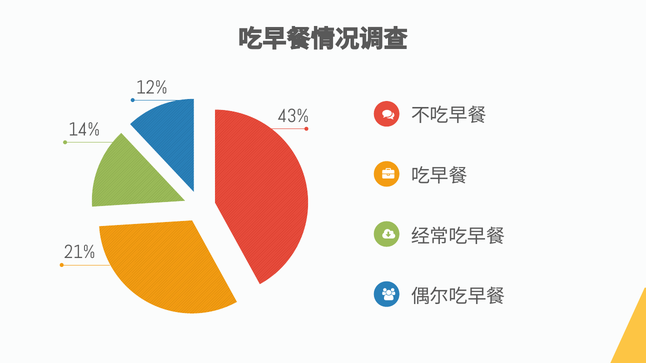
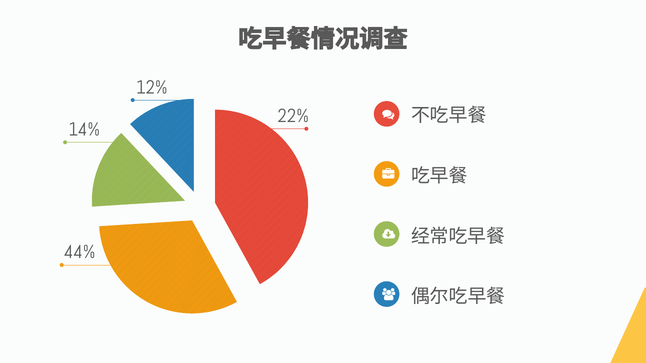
43%: 43% -> 22%
21%: 21% -> 44%
